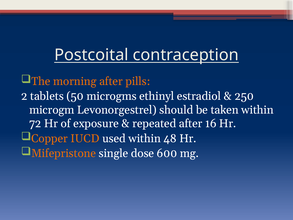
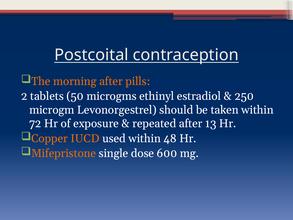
16: 16 -> 13
